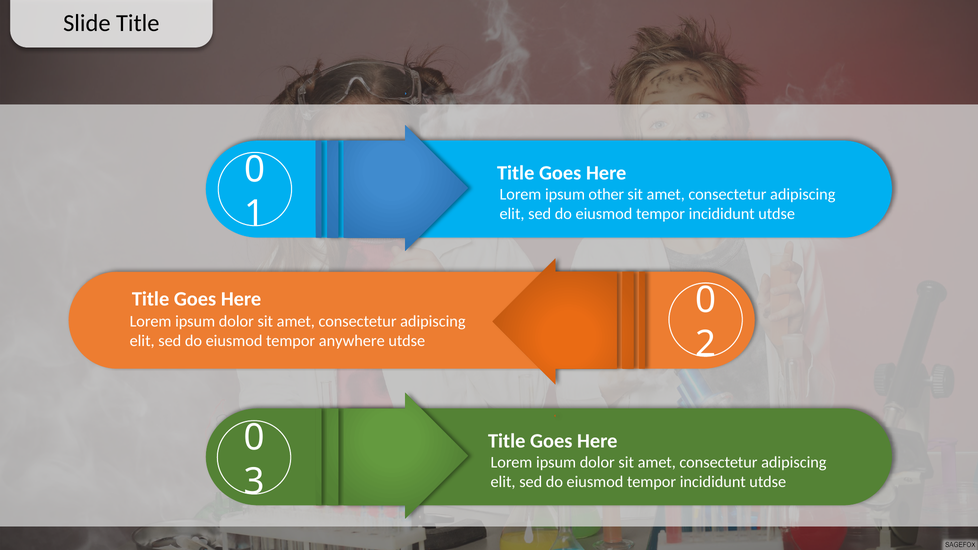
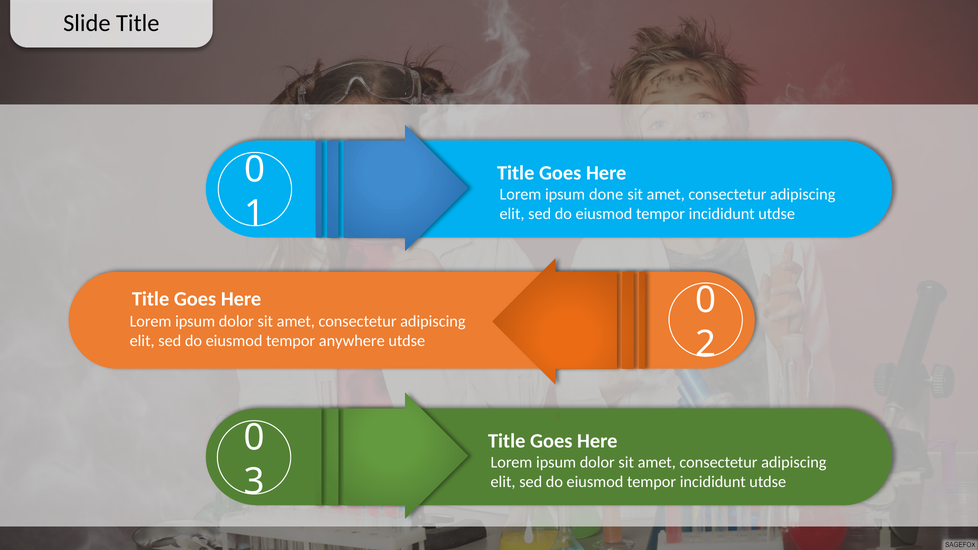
other: other -> done
